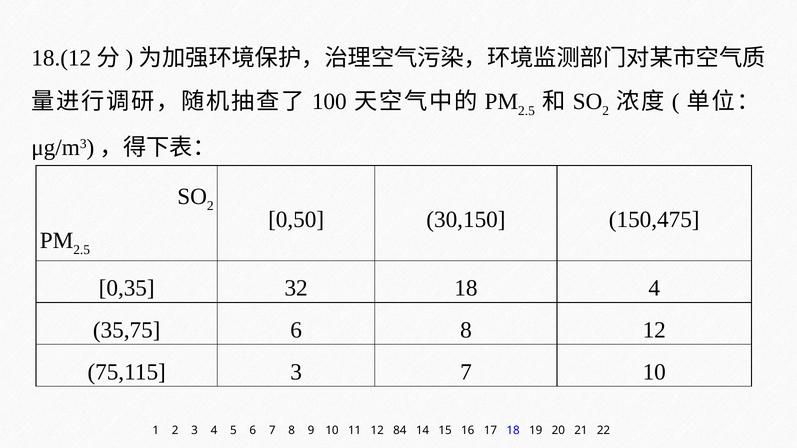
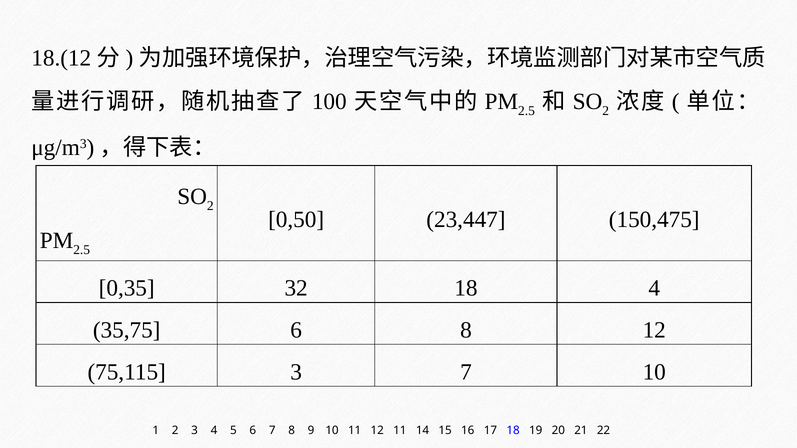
30,150: 30,150 -> 23,447
12 84: 84 -> 11
